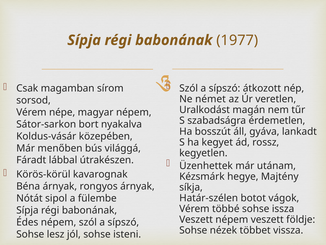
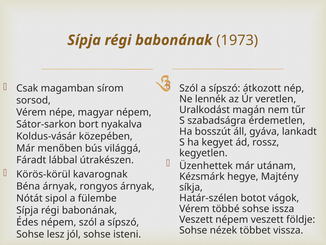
1977: 1977 -> 1973
német: német -> lennék
